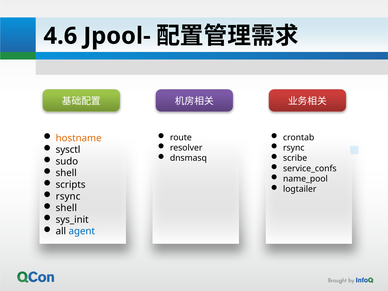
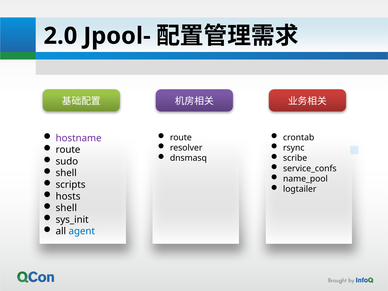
4.6: 4.6 -> 2.0
hostname colour: orange -> purple
sysctl at (68, 150): sysctl -> route
rsync at (68, 196): rsync -> hosts
